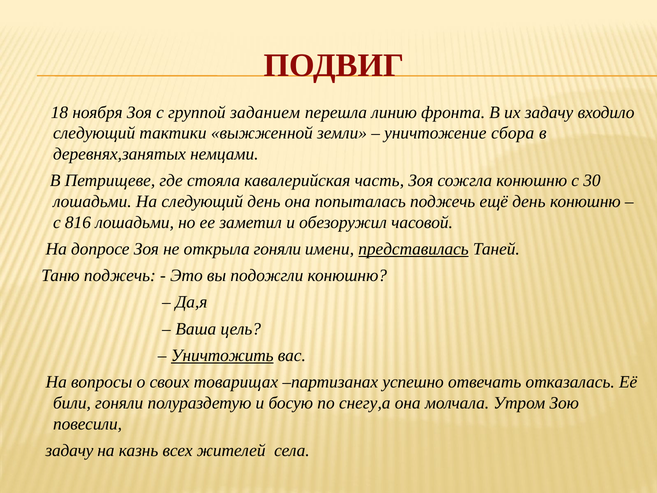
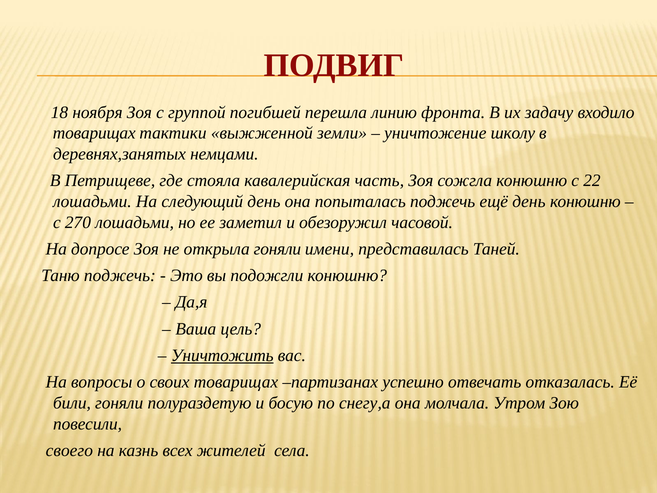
заданием: заданием -> погибшей
следующий at (94, 133): следующий -> товарищах
сбора: сбора -> школу
30: 30 -> 22
816: 816 -> 270
представилась underline: present -> none
задачу at (69, 450): задачу -> своего
